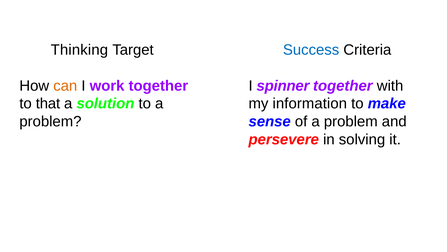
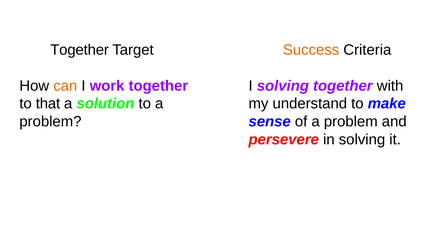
Thinking at (79, 50): Thinking -> Together
Success colour: blue -> orange
I spinner: spinner -> solving
information: information -> understand
